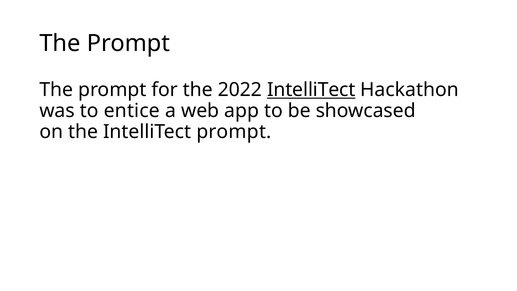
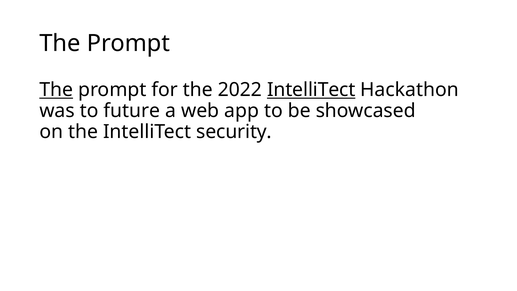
The at (56, 90) underline: none -> present
entice: entice -> future
IntelliTect prompt: prompt -> security
